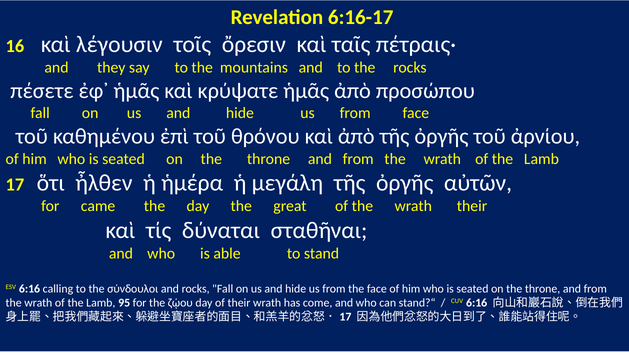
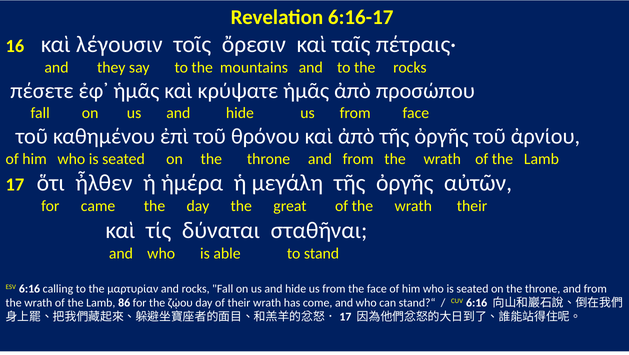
σύνδουλοι: σύνδουλοι -> μαρτυρίαν
95: 95 -> 86
